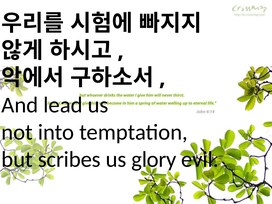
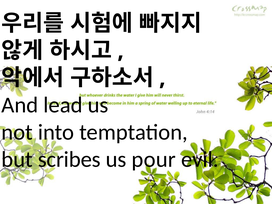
glory: glory -> pour
